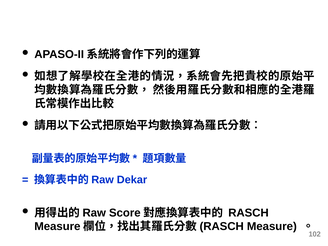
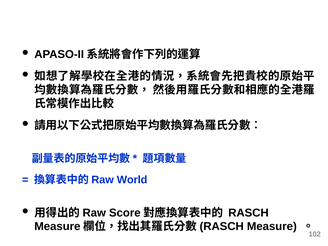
Dekar: Dekar -> World
